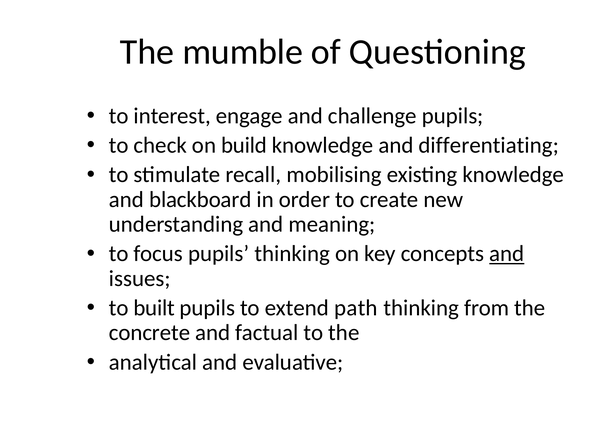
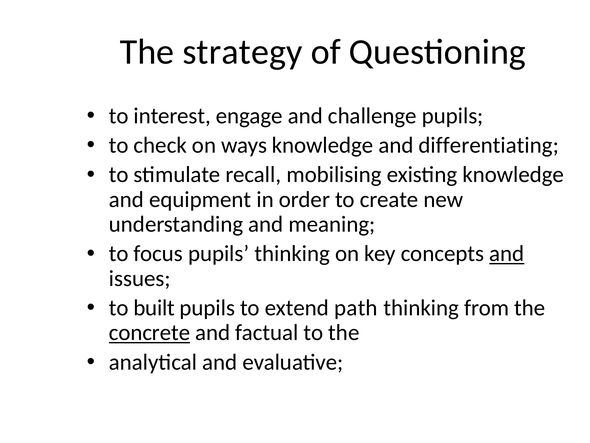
mumble: mumble -> strategy
build: build -> ways
blackboard: blackboard -> equipment
concrete underline: none -> present
